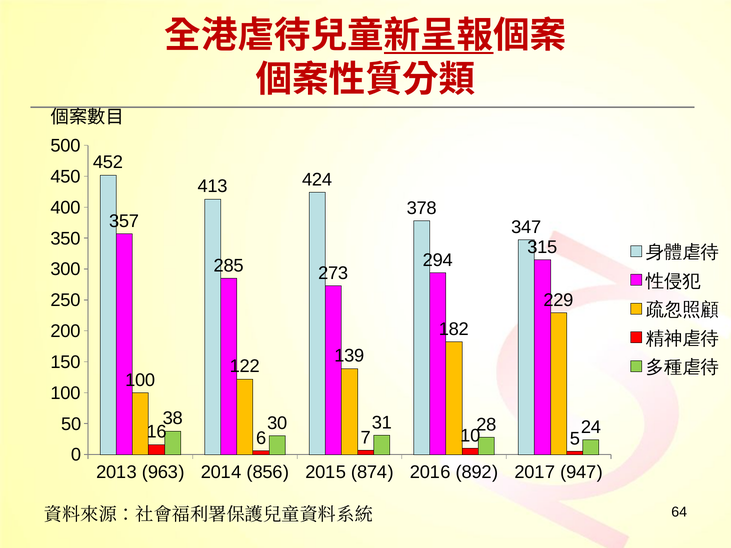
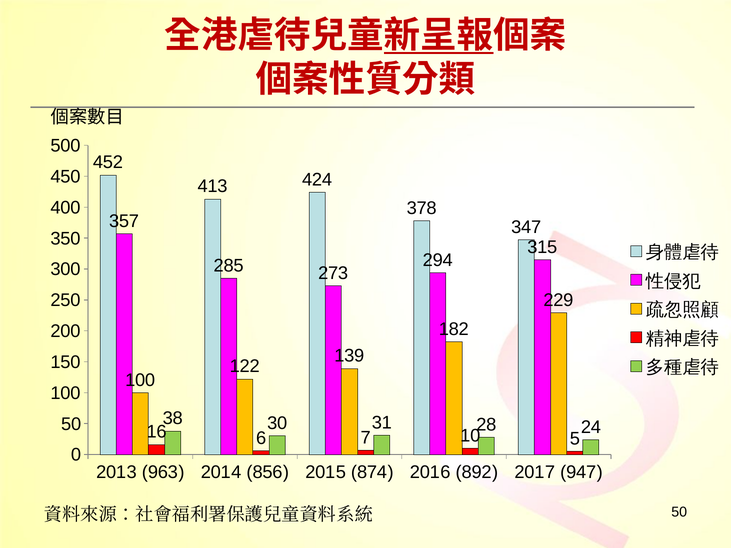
64 at (679, 512): 64 -> 50
